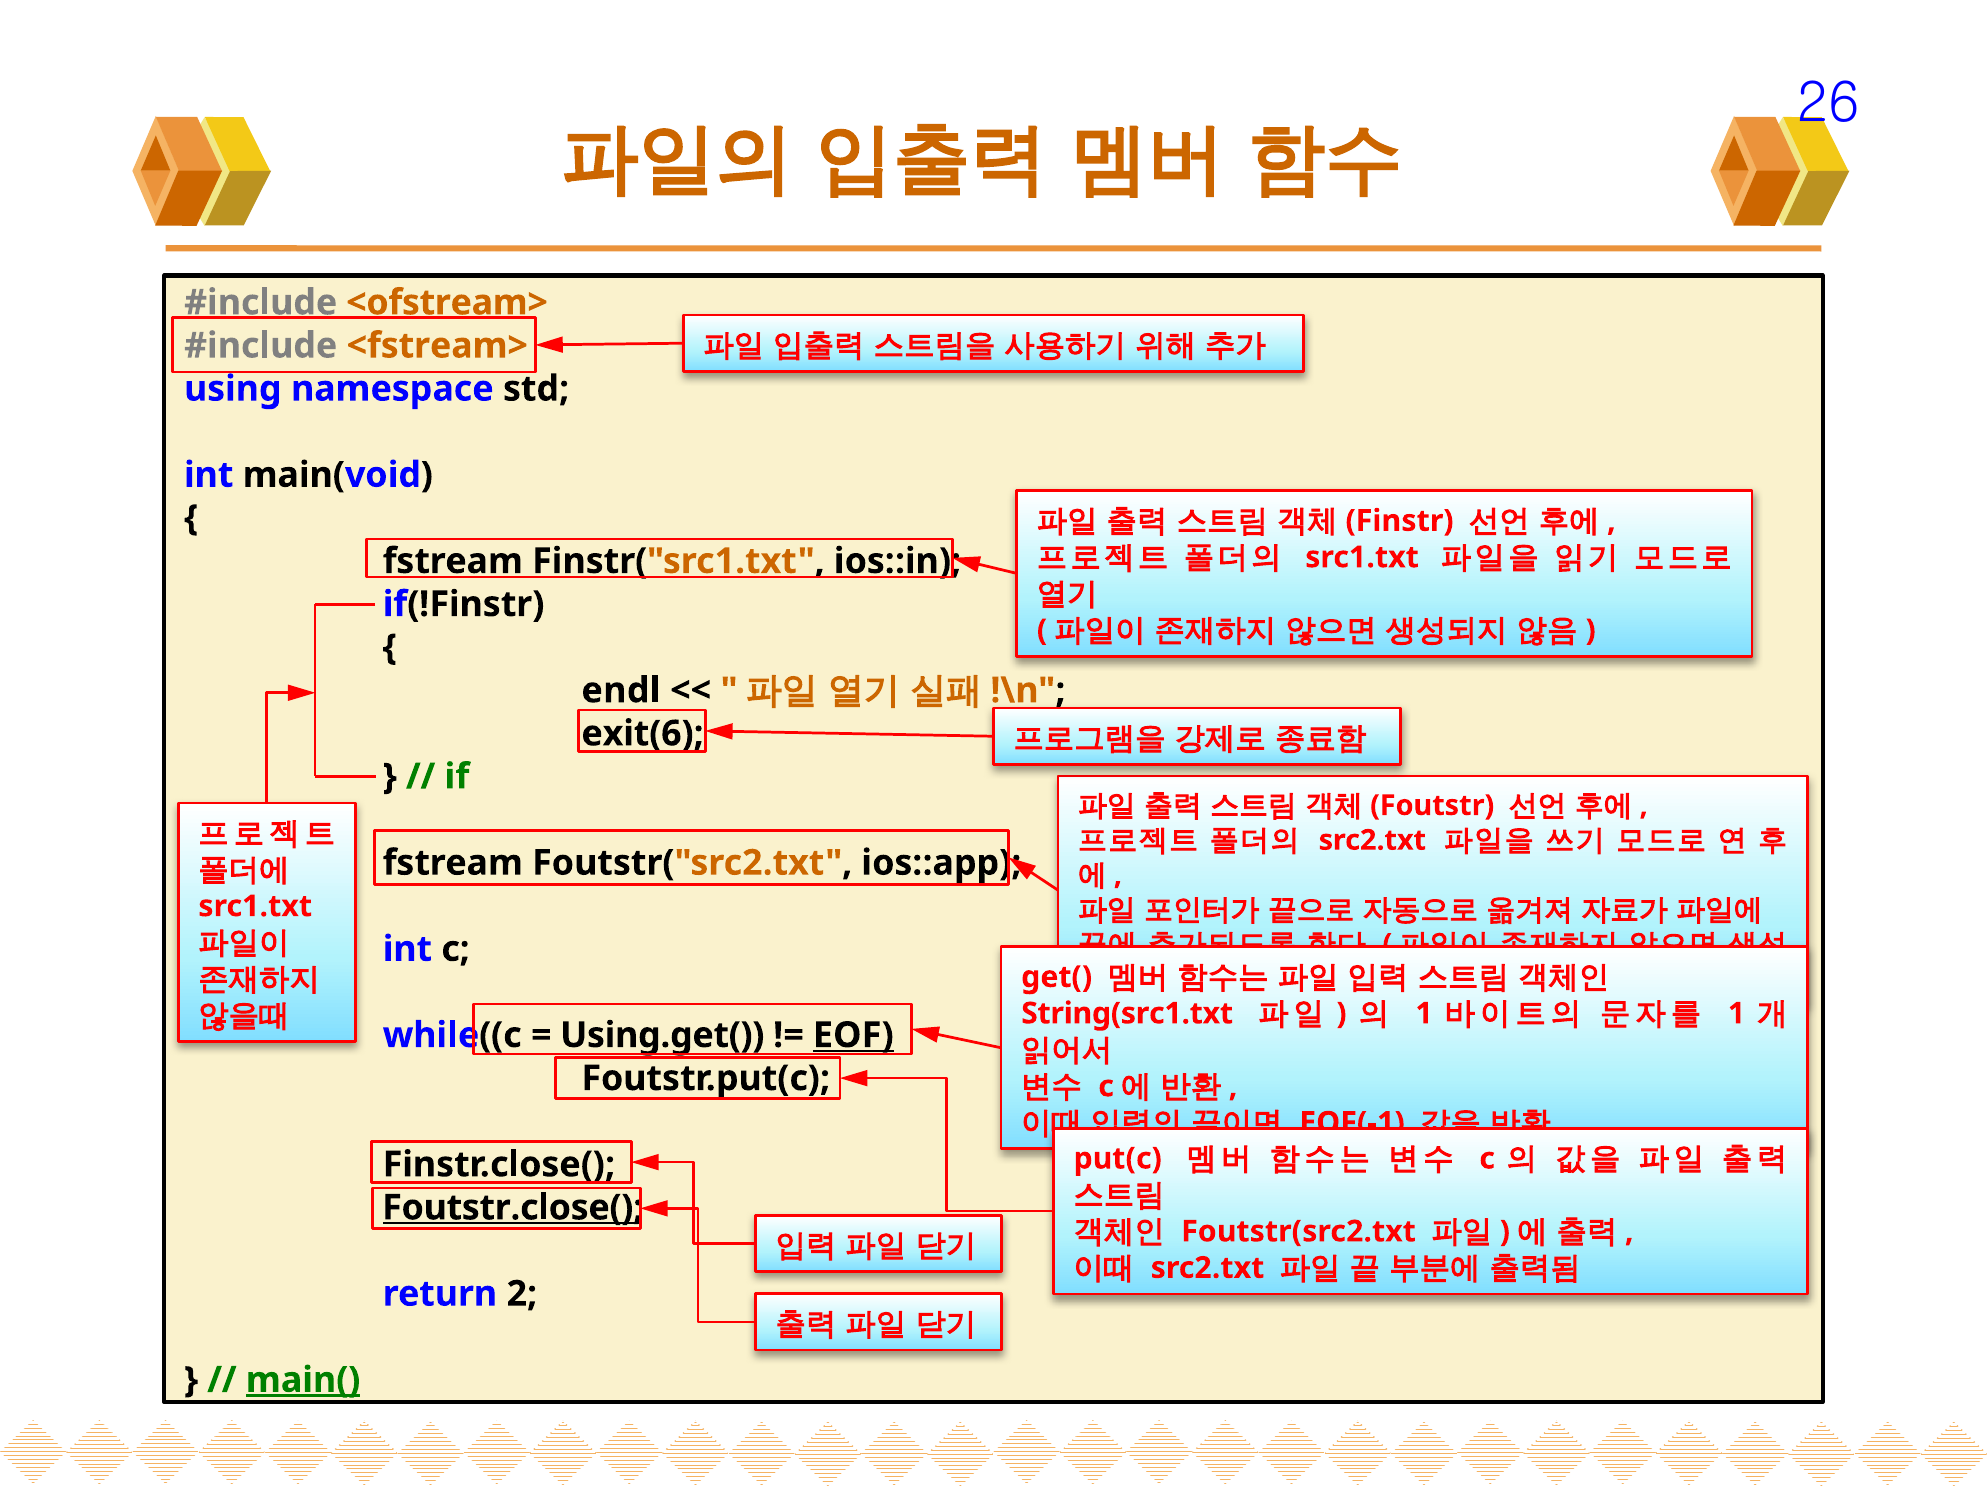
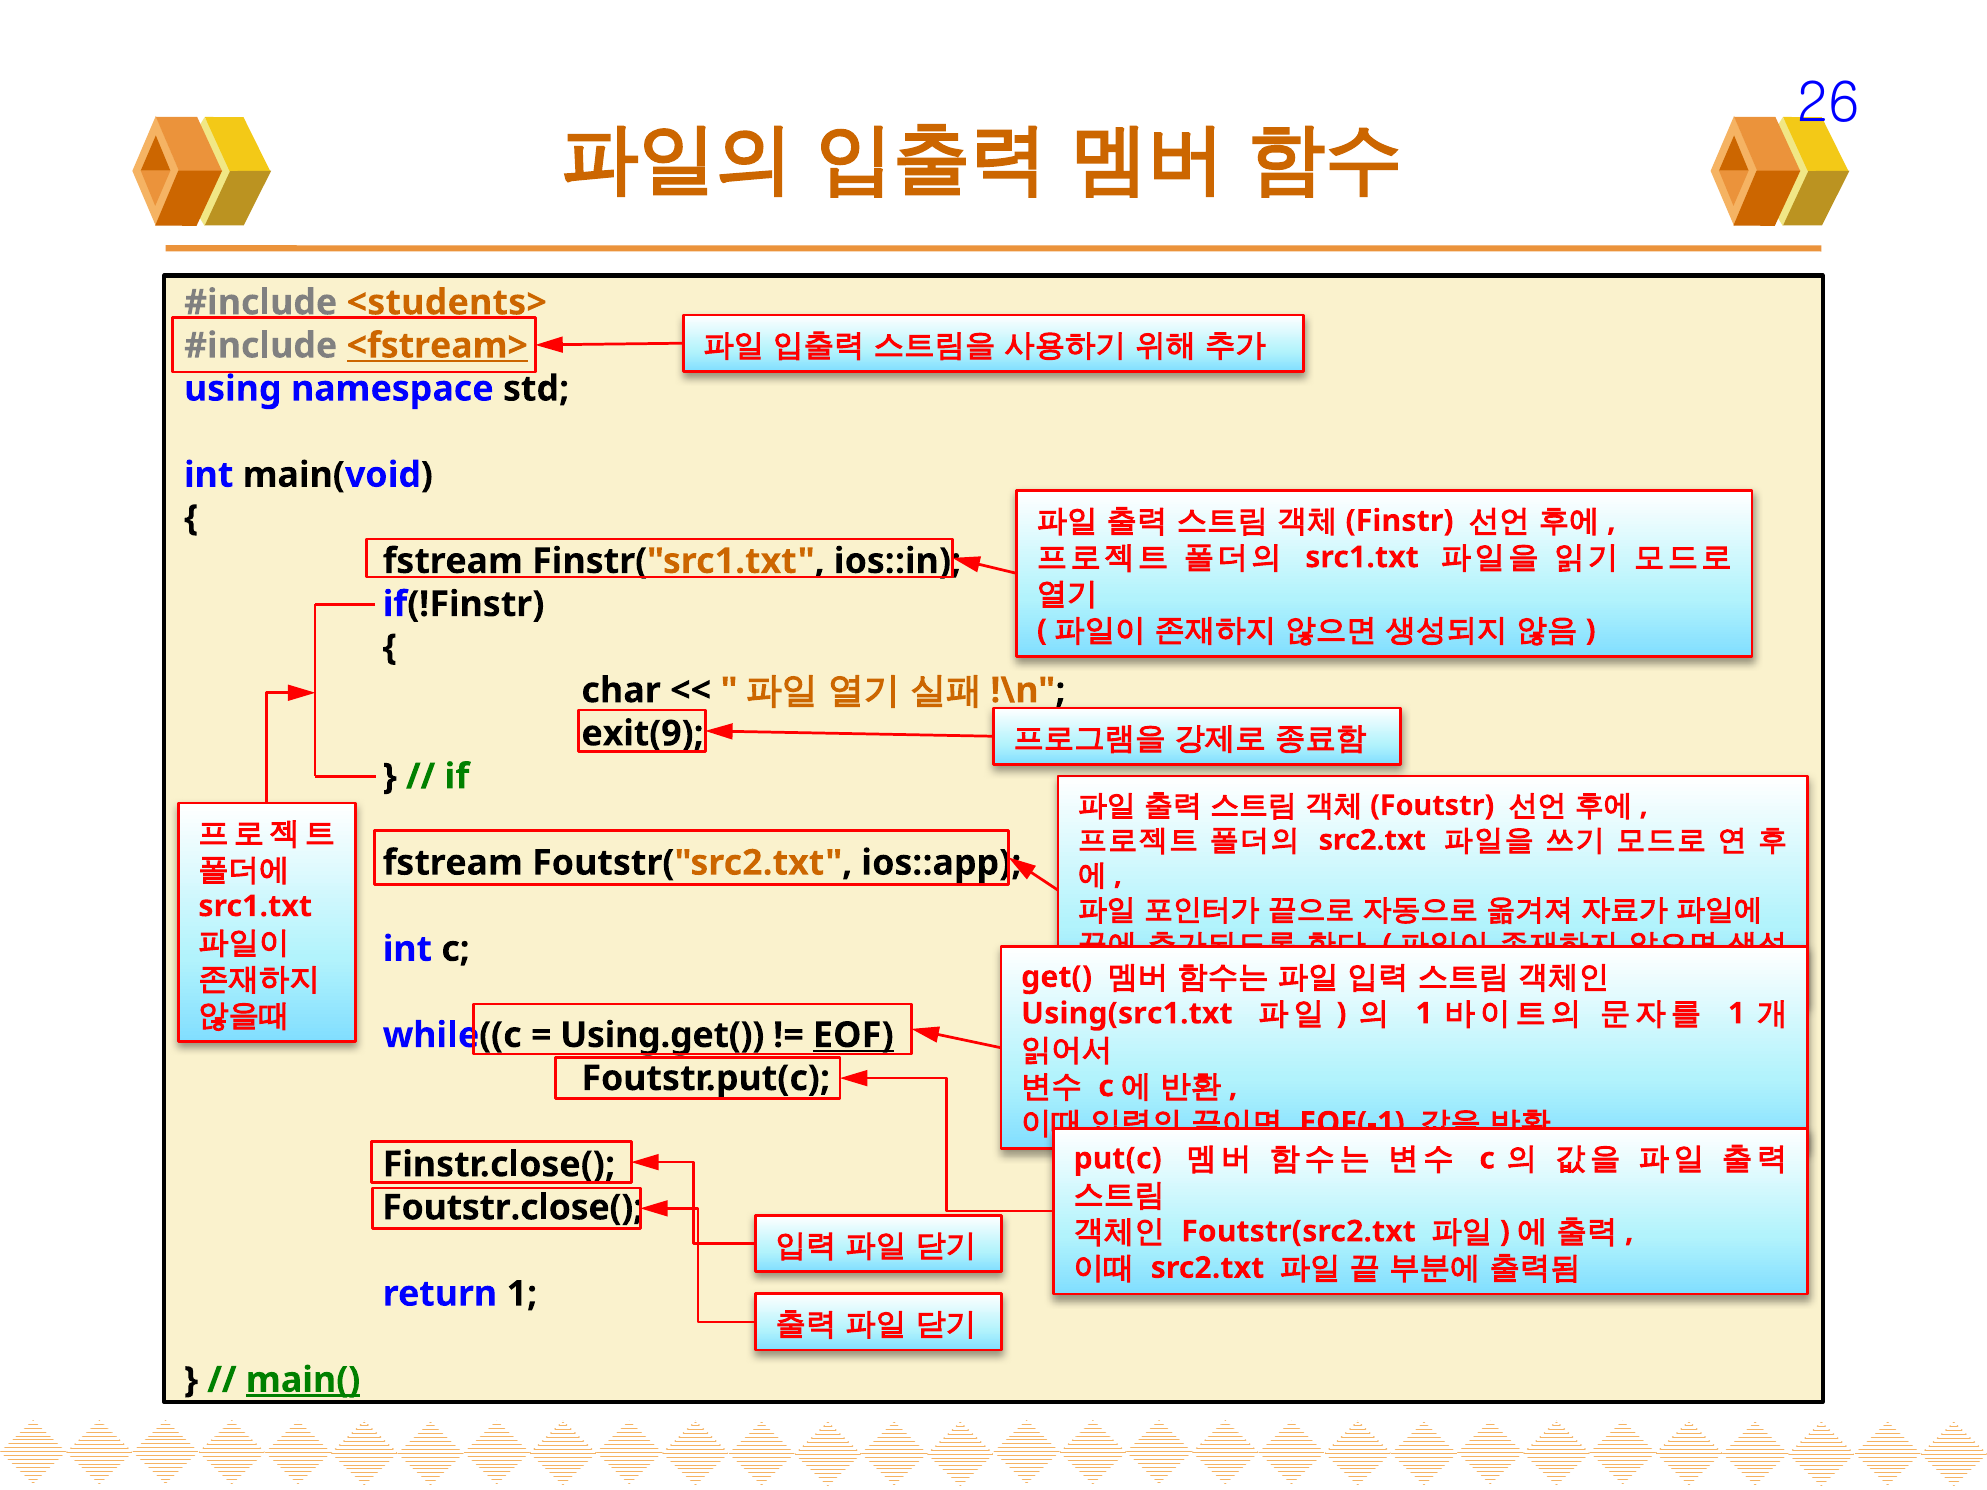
<ofstream>: <ofstream> -> <students>
<fstream> underline: none -> present
endl: endl -> char
exit(6: exit(6 -> exit(9
String(src1.txt: String(src1.txt -> Using(src1.txt
Foutstr.close( underline: present -> none
return 2: 2 -> 1
